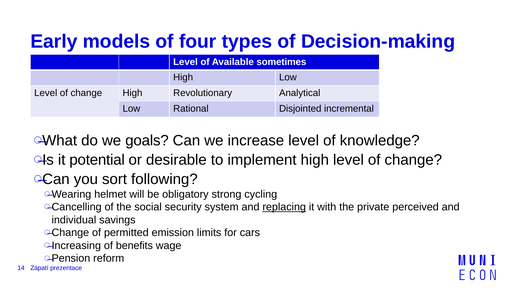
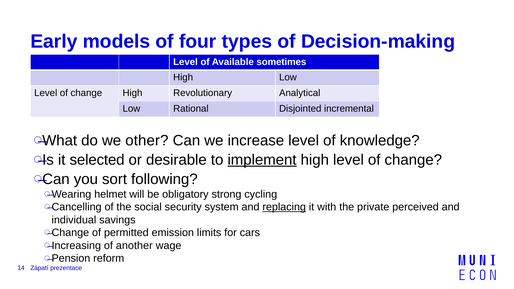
goals: goals -> other
potential: potential -> selected
implement underline: none -> present
benefits: benefits -> another
